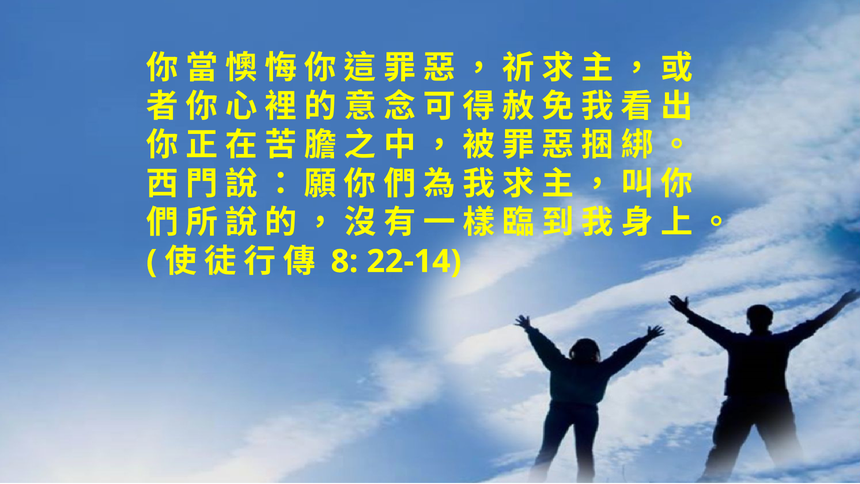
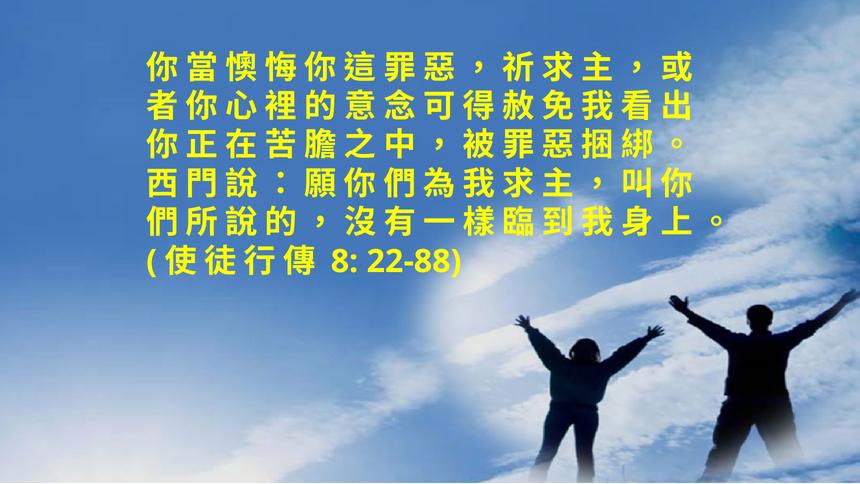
22-14: 22-14 -> 22-88
